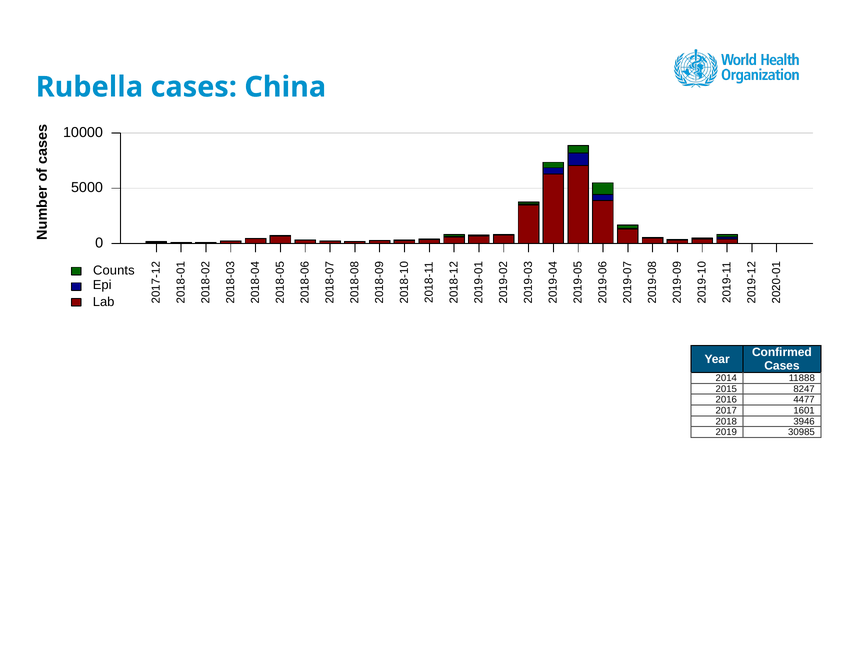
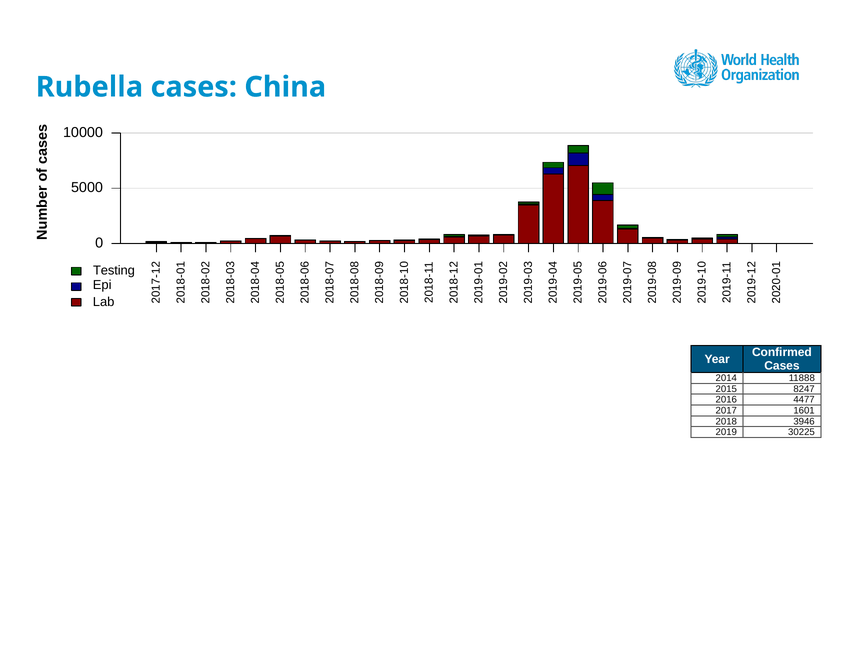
Counts: Counts -> Testing
30985: 30985 -> 30225
